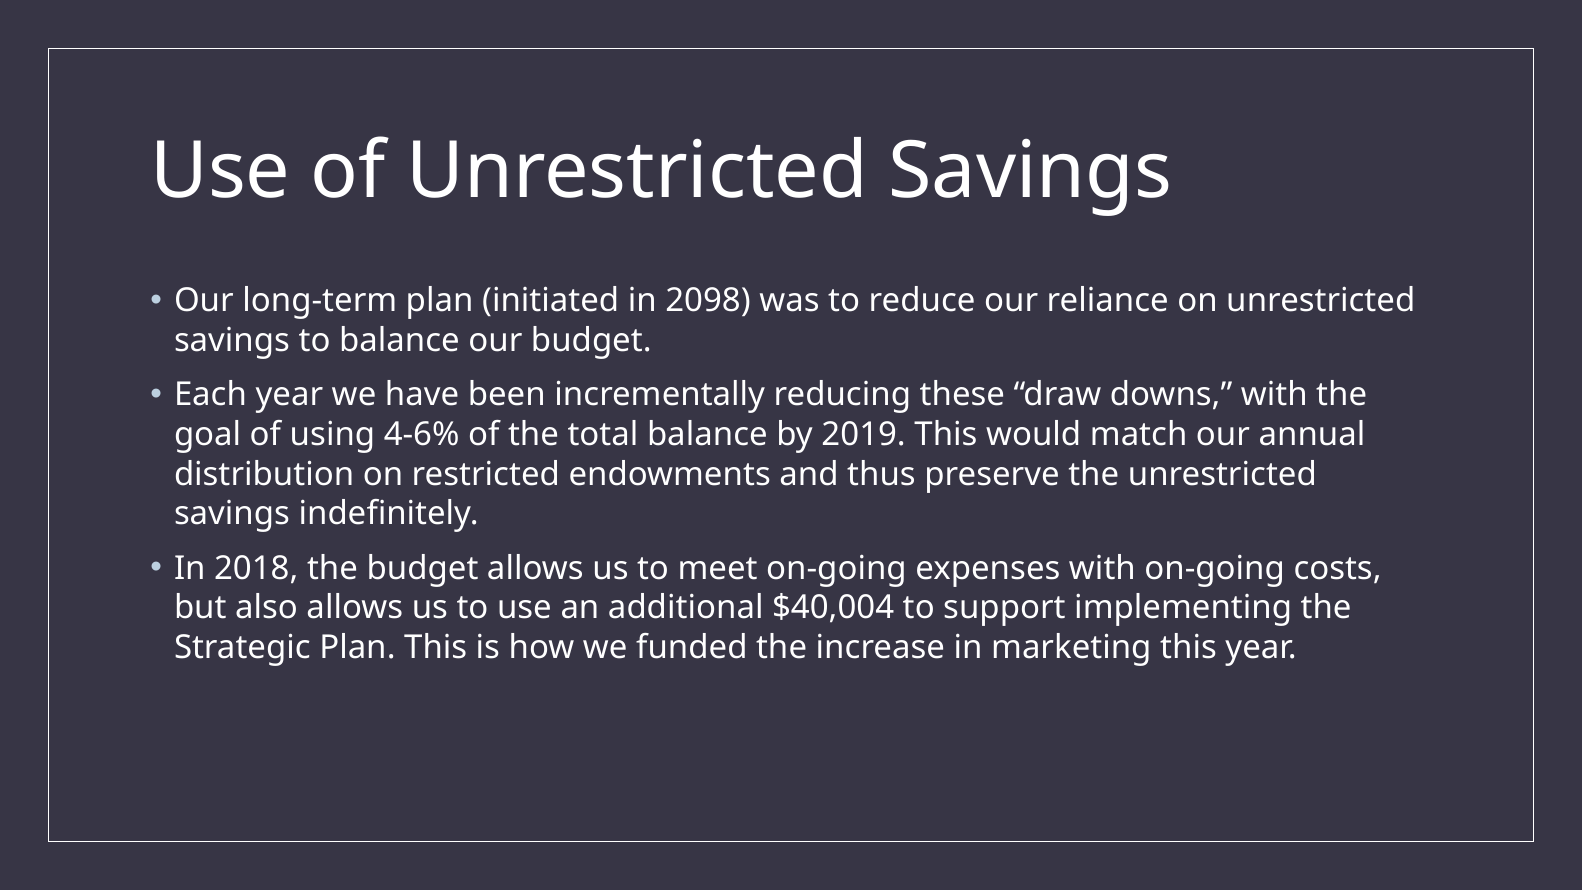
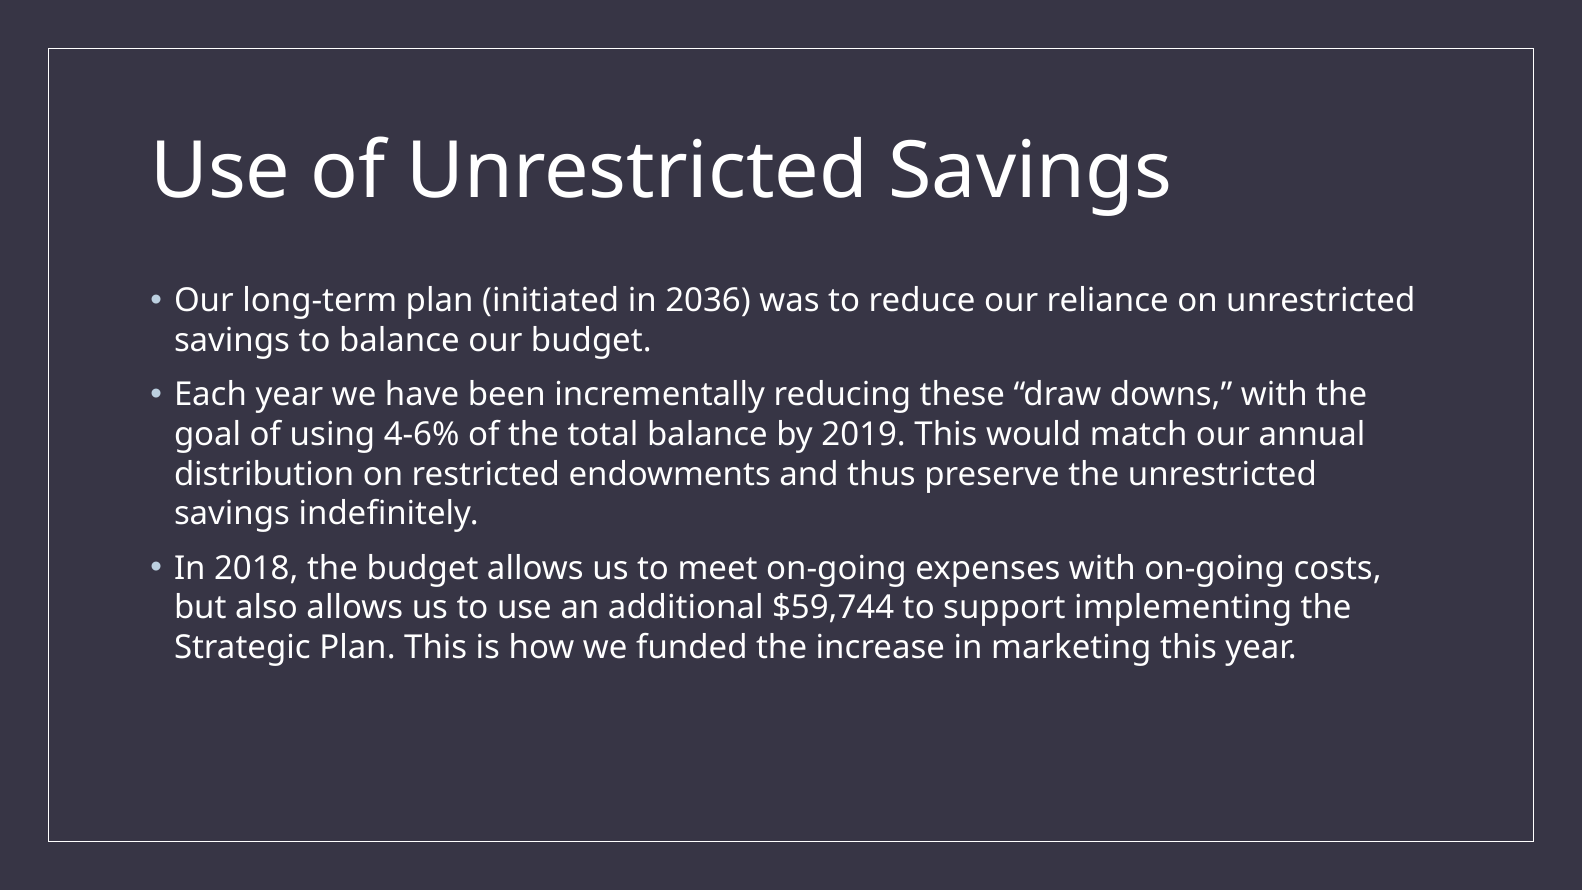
2098: 2098 -> 2036
$40,004: $40,004 -> $59,744
